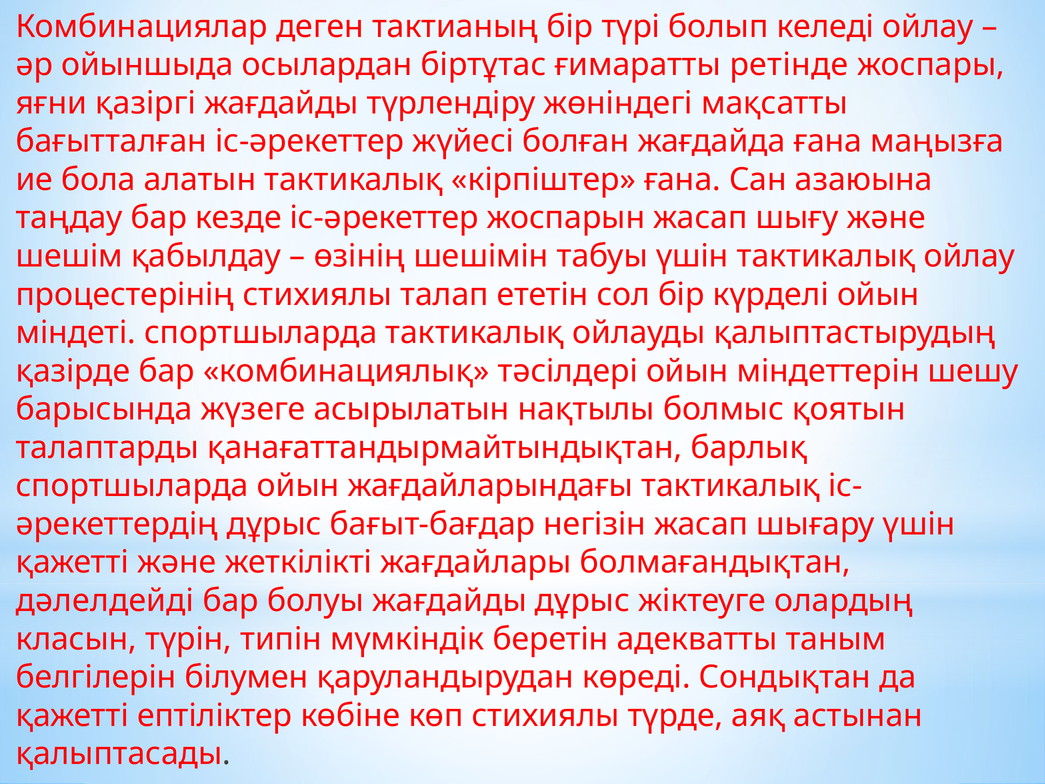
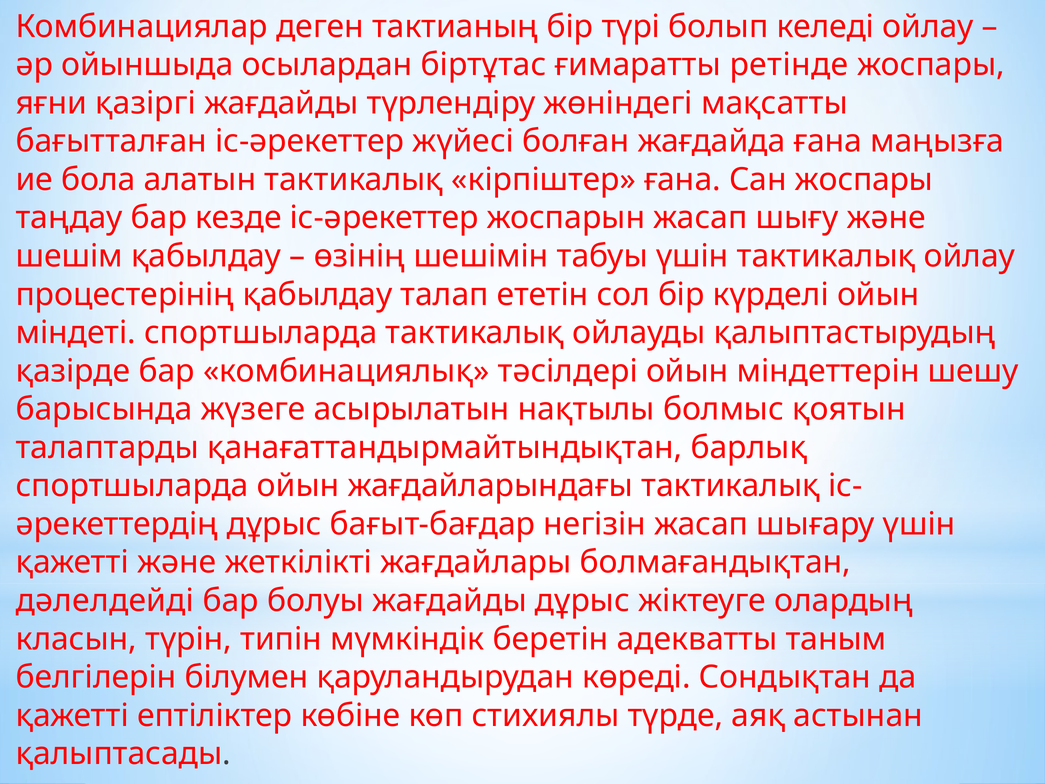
Сан азаюына: азаюына -> жоспары
процестерінің стихиялы: стихиялы -> қабылдау
